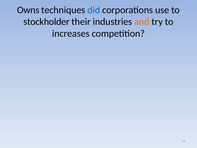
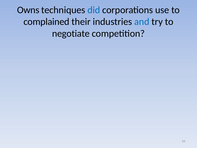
stockholder: stockholder -> complained
and colour: orange -> blue
increases: increases -> negotiate
